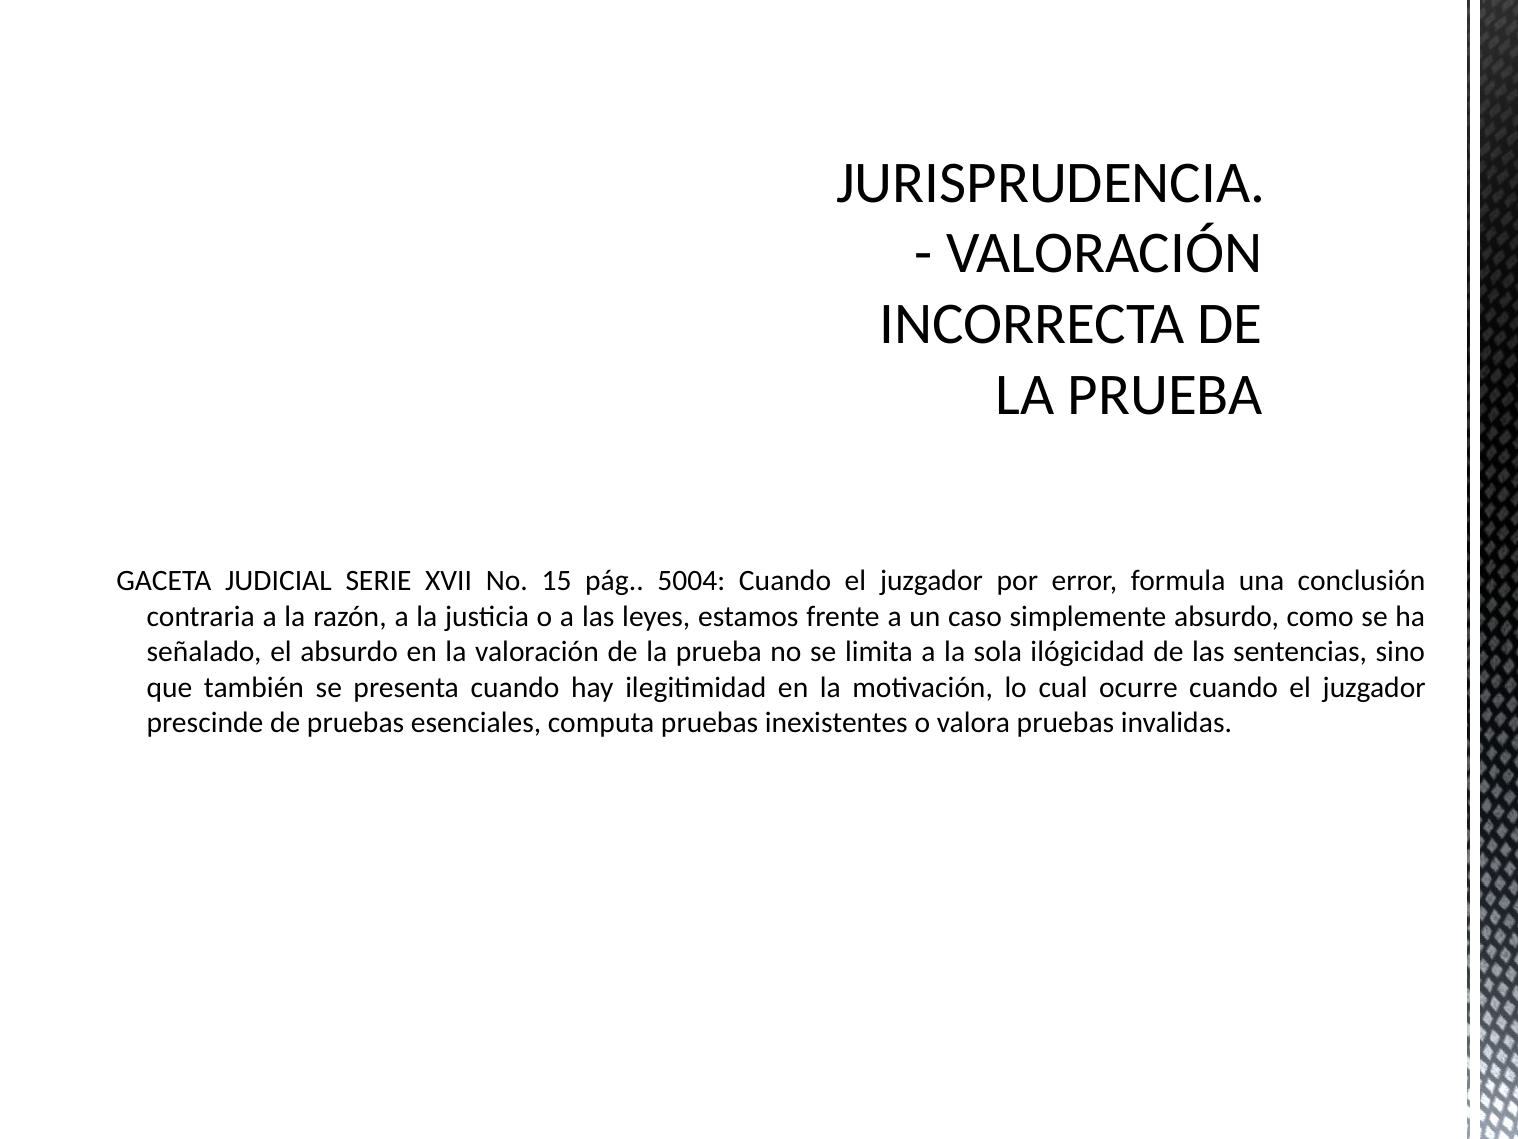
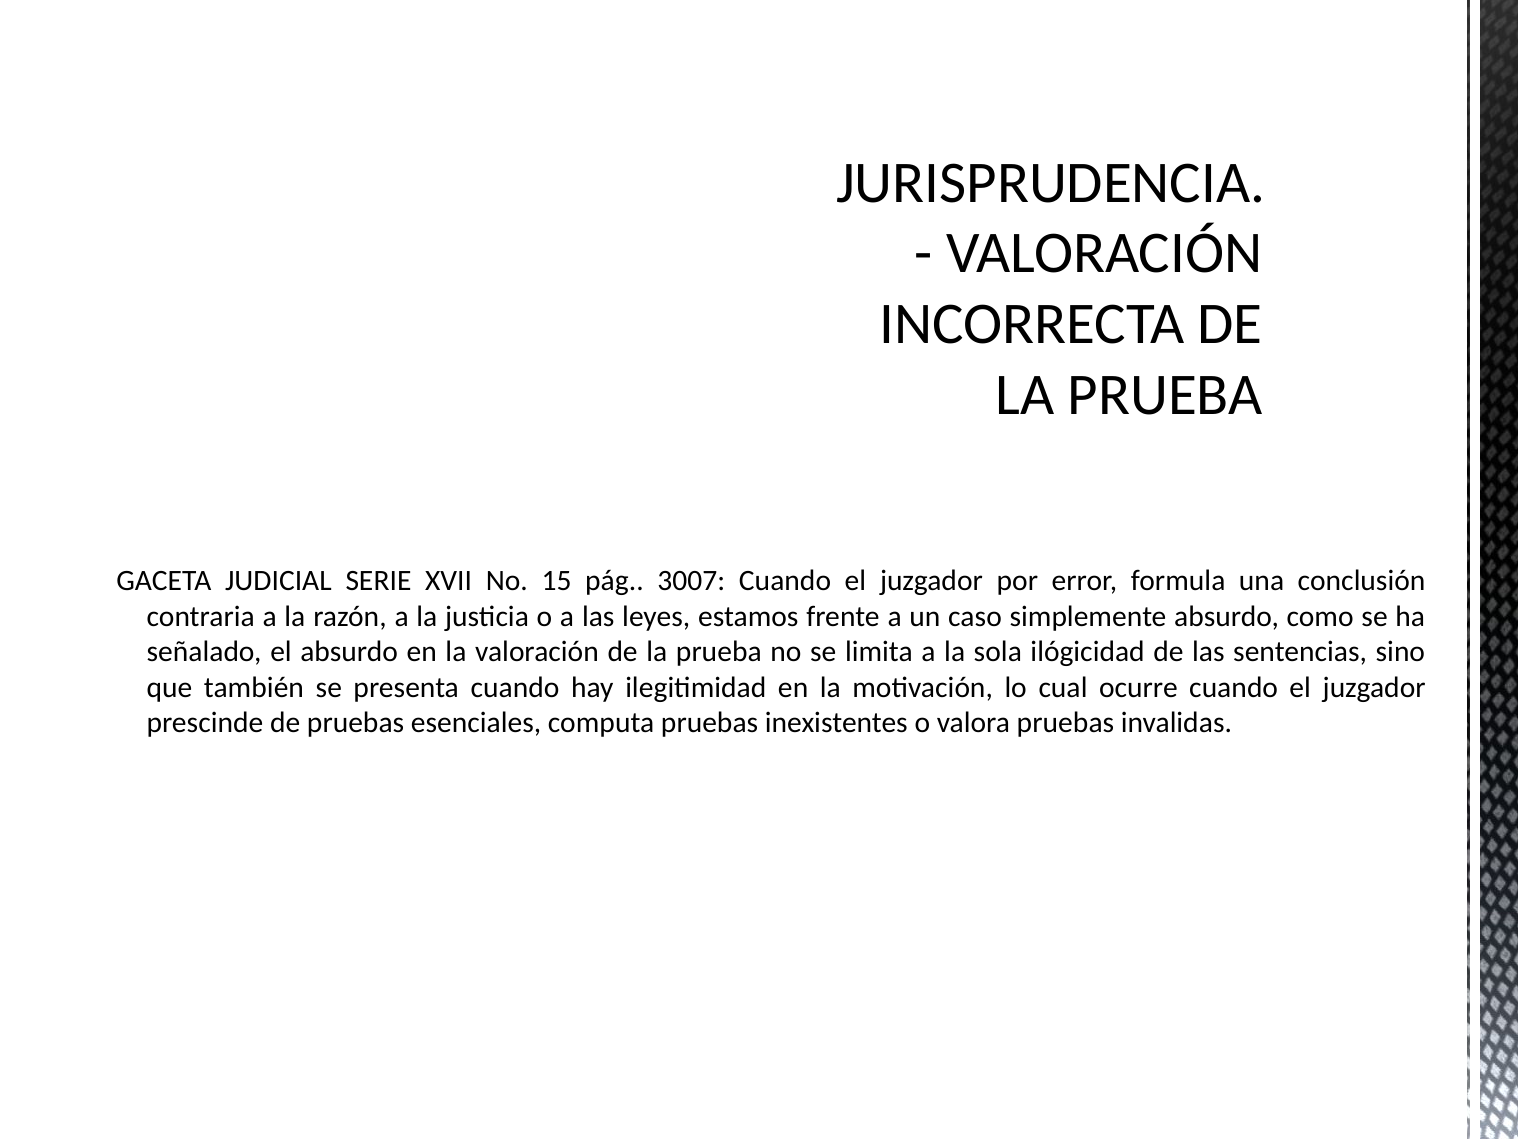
5004: 5004 -> 3007
